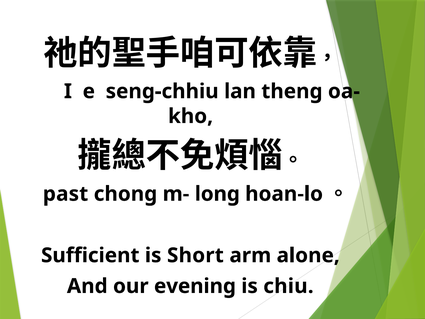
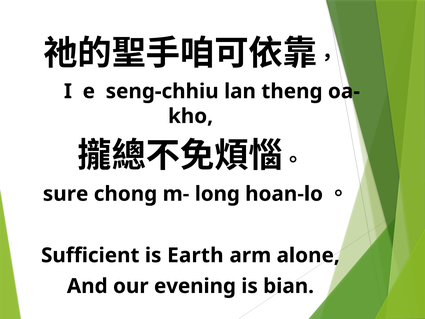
past: past -> sure
Short: Short -> Earth
chiu: chiu -> bian
